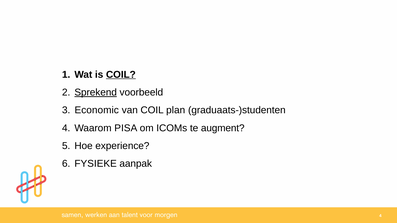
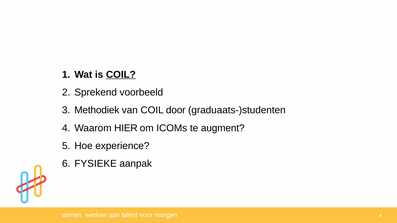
Sprekend underline: present -> none
Economic: Economic -> Methodiek
plan: plan -> door
PISA: PISA -> HIER
